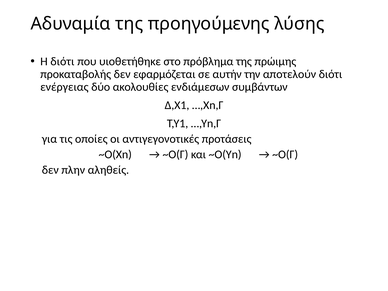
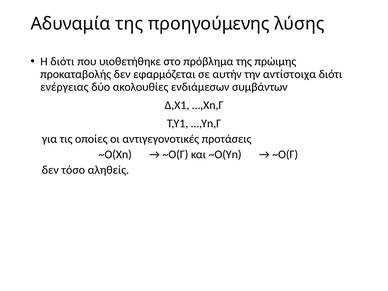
αποτελούν: αποτελούν -> αντίστοιχα
πλην: πλην -> τόσο
